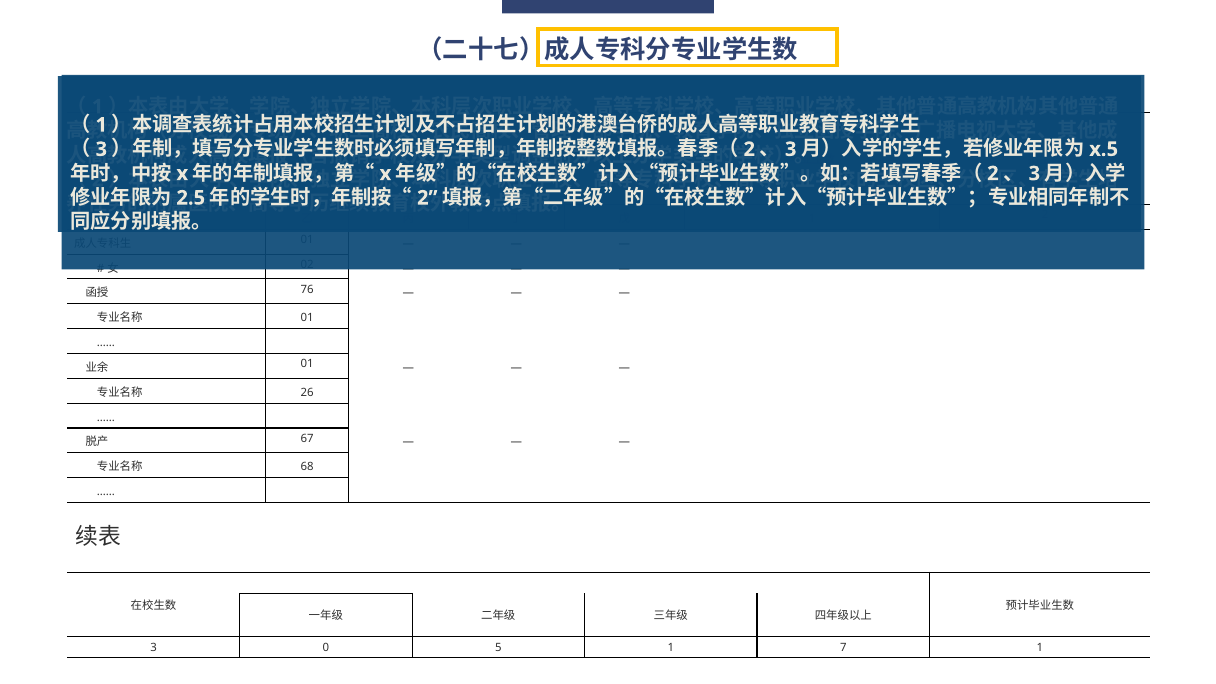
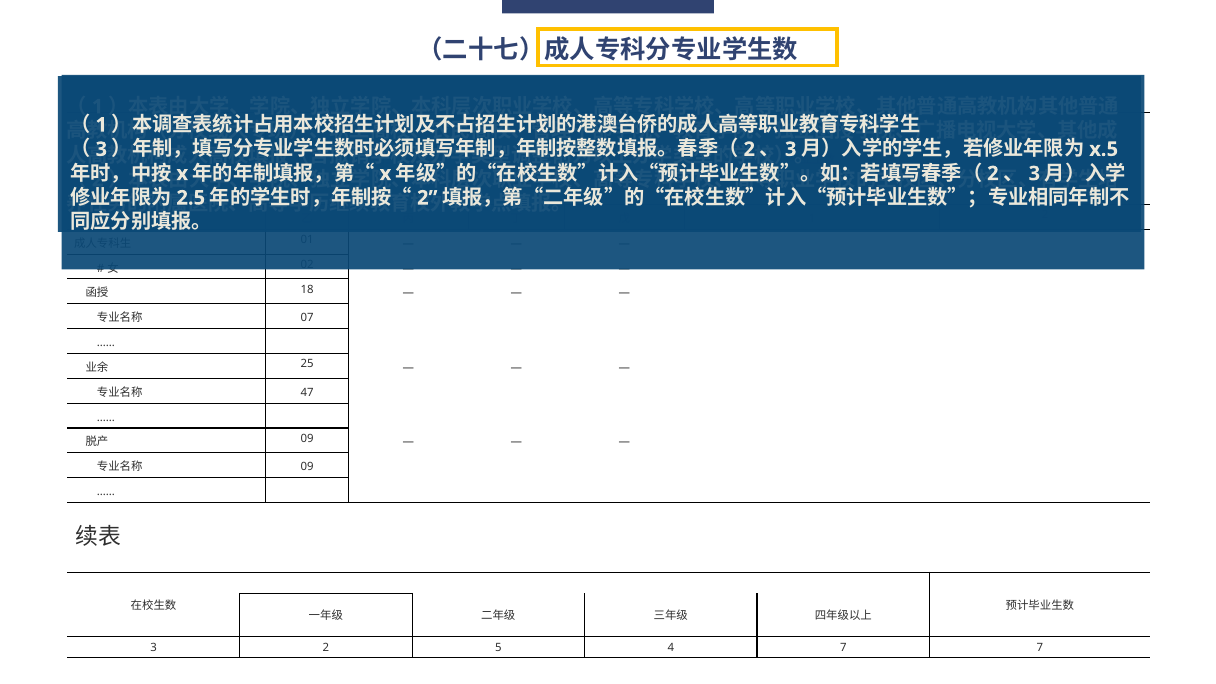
76: 76 -> 18
01 at (307, 318): 01 -> 07
01 at (307, 364): 01 -> 25
26: 26 -> 47
67 at (307, 439): 67 -> 09
68 at (307, 467): 68 -> 09
3 0: 0 -> 2
5 1: 1 -> 4
7 1: 1 -> 7
